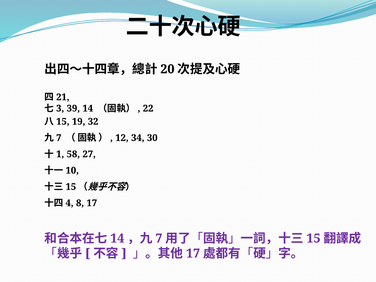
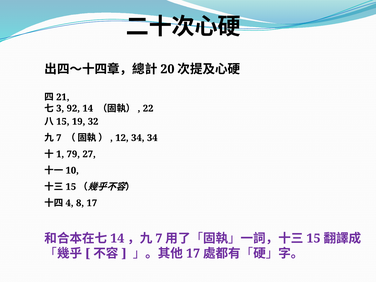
39: 39 -> 92
34 30: 30 -> 34
58: 58 -> 79
